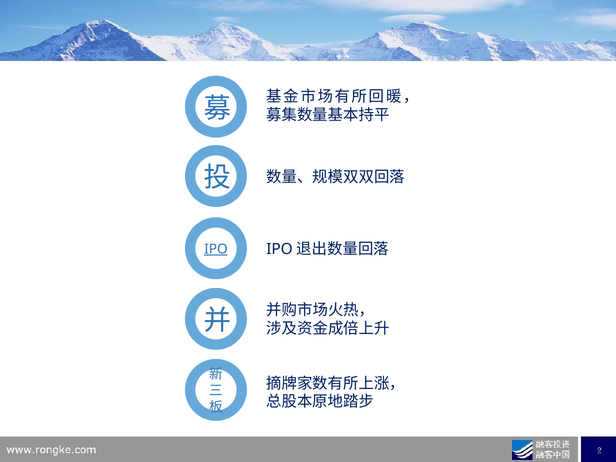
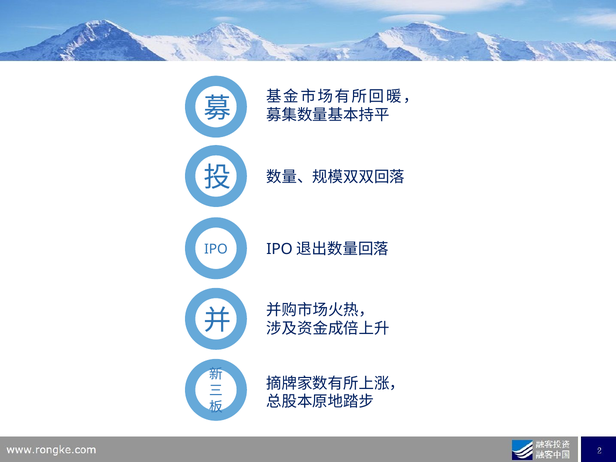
IPO underline: present -> none
